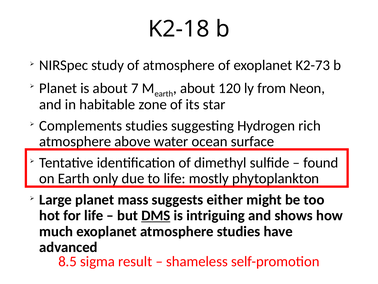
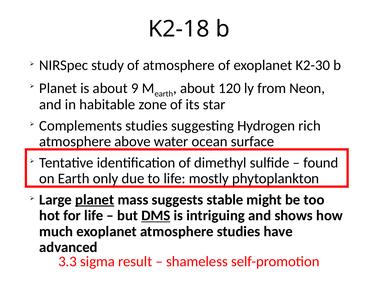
K2-73: K2-73 -> K2-30
7: 7 -> 9
planet at (95, 199) underline: none -> present
either: either -> stable
8.5: 8.5 -> 3.3
